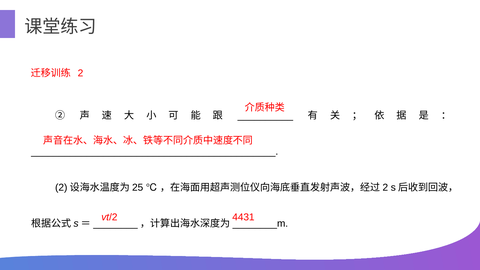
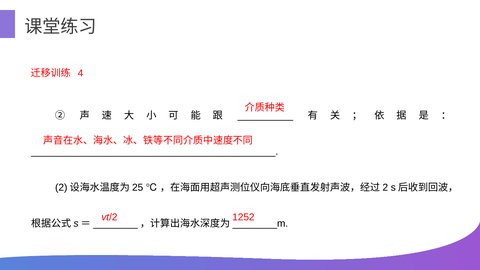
2: 2 -> 4
4431: 4431 -> 1252
